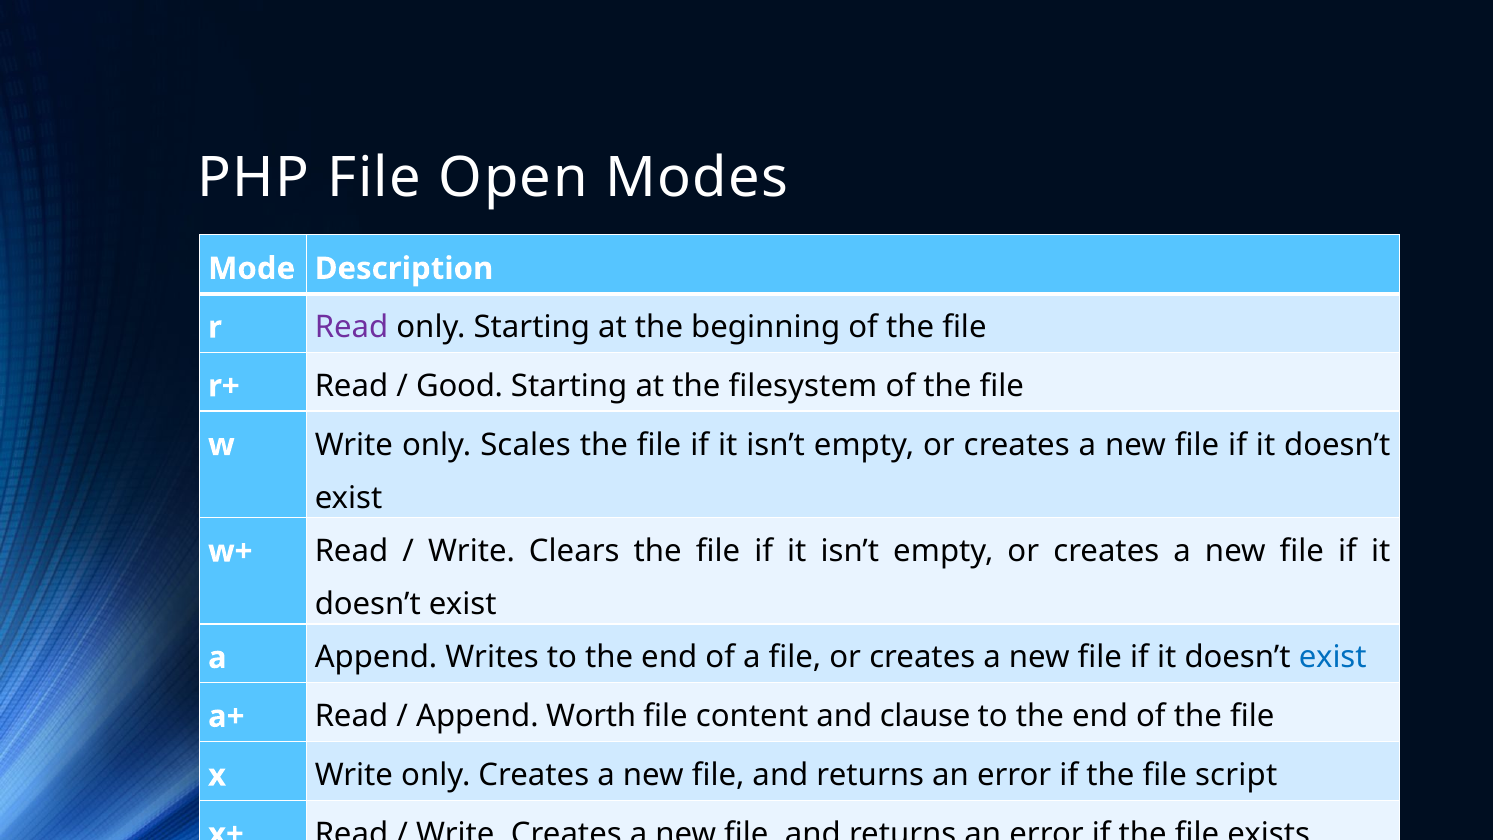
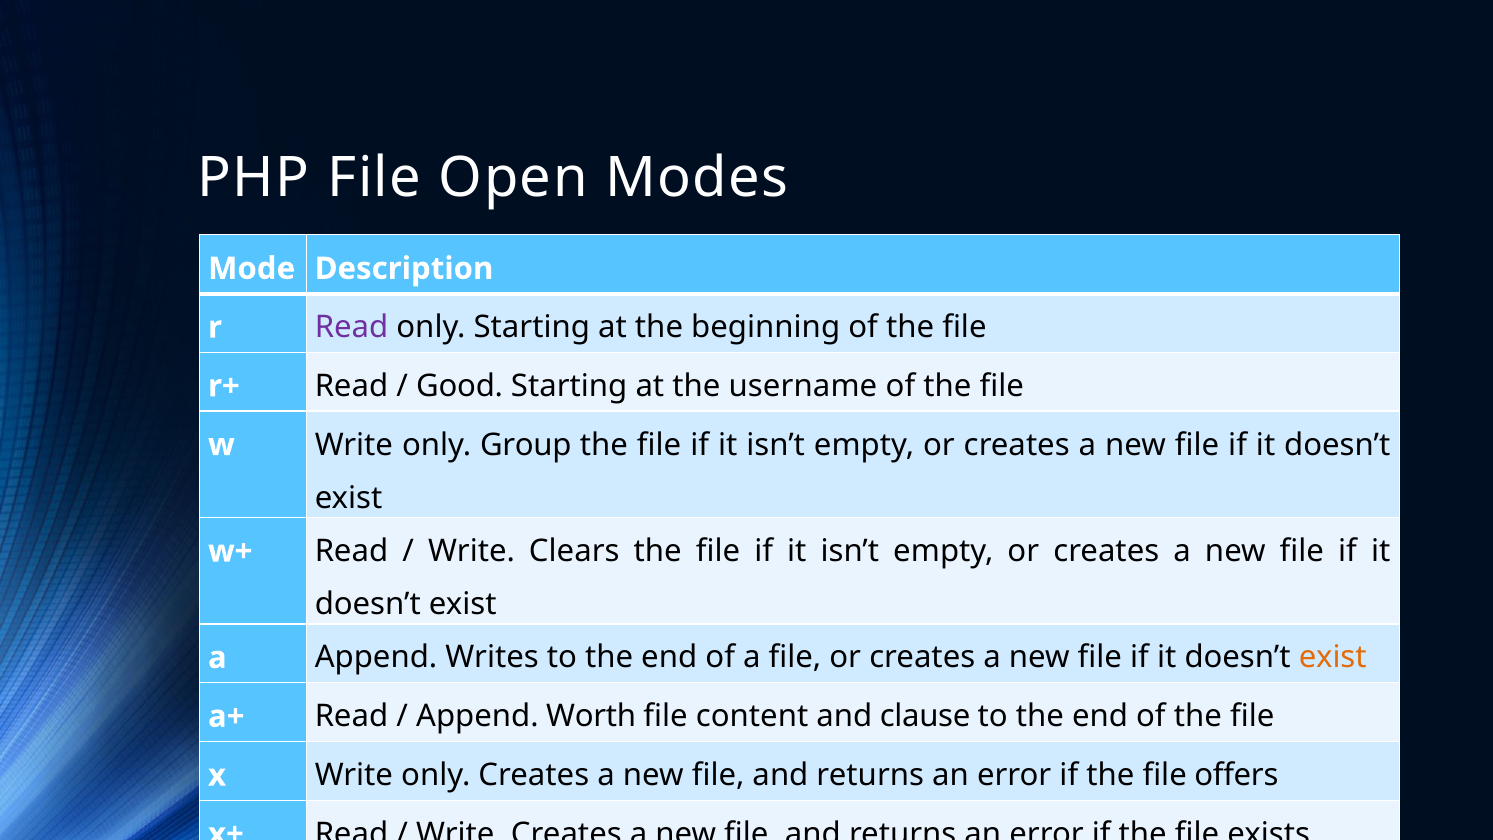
filesystem: filesystem -> username
Scales: Scales -> Group
exist at (1333, 658) colour: blue -> orange
script: script -> offers
